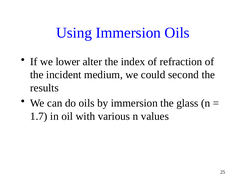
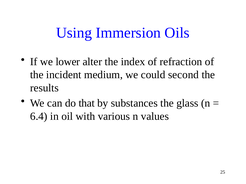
do oils: oils -> that
by immersion: immersion -> substances
1.7: 1.7 -> 6.4
